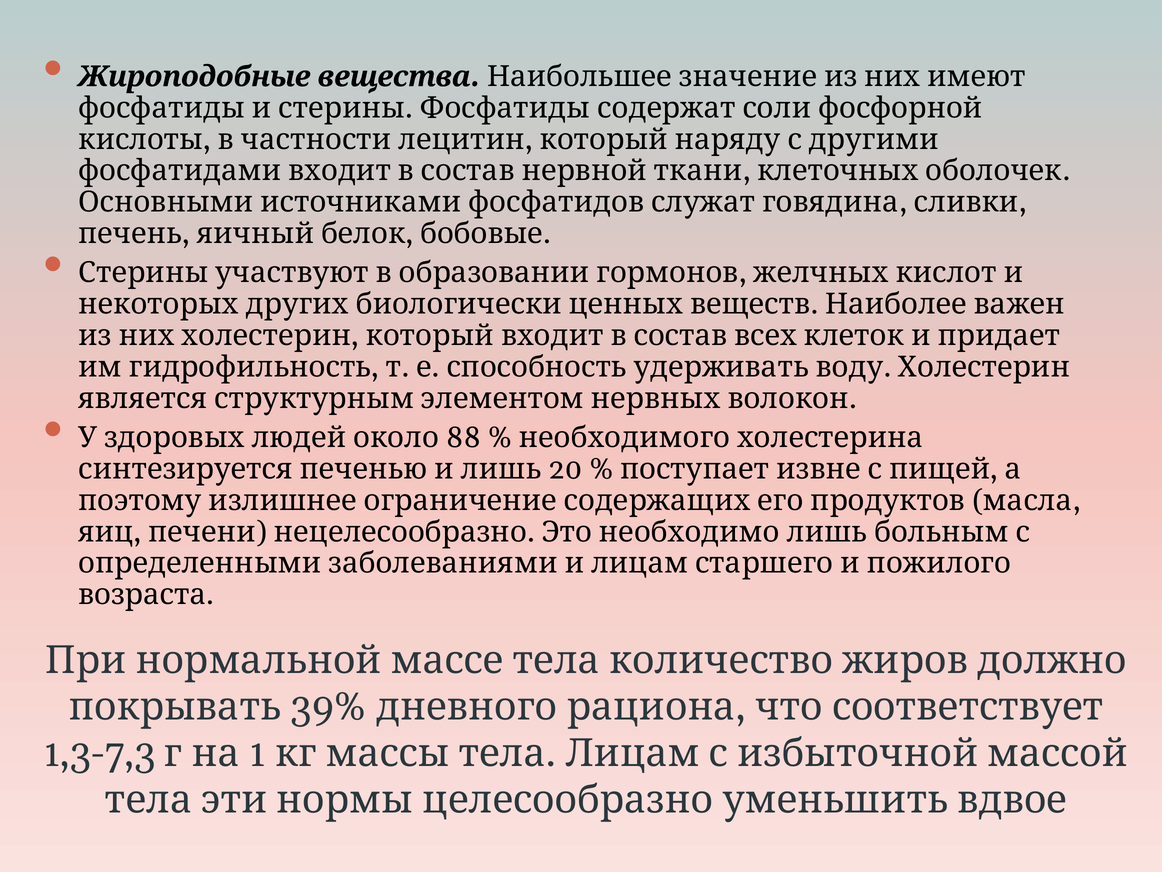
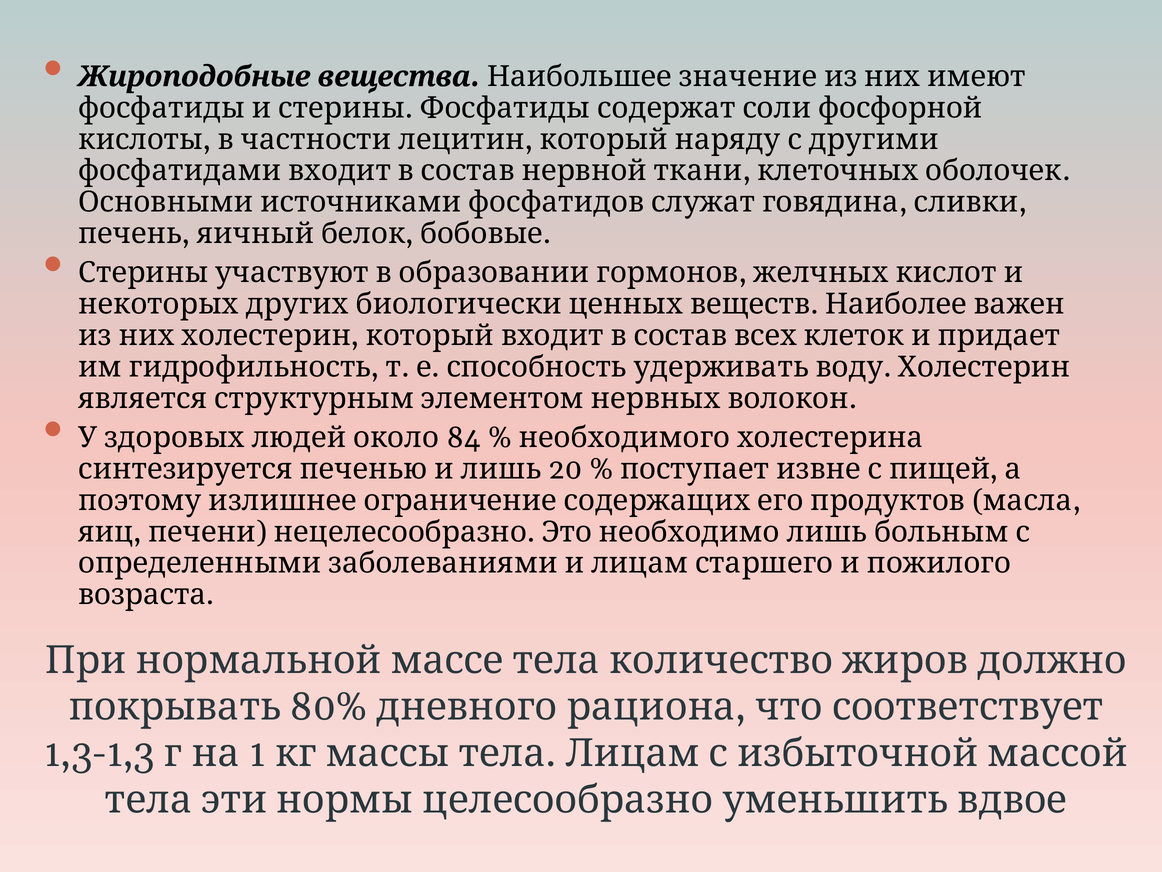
88: 88 -> 84
39%: 39% -> 80%
1,3-7,3: 1,3-7,3 -> 1,3-1,3
